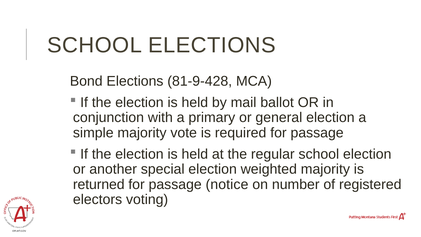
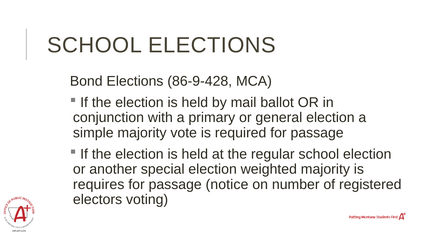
81-9-428: 81-9-428 -> 86-9-428
returned: returned -> requires
